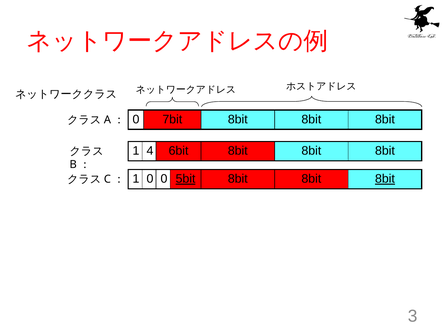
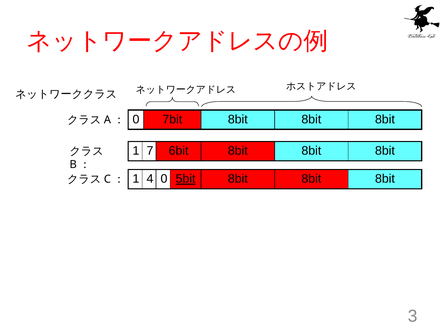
4: 4 -> 7
1 0: 0 -> 4
8bit at (385, 179) underline: present -> none
